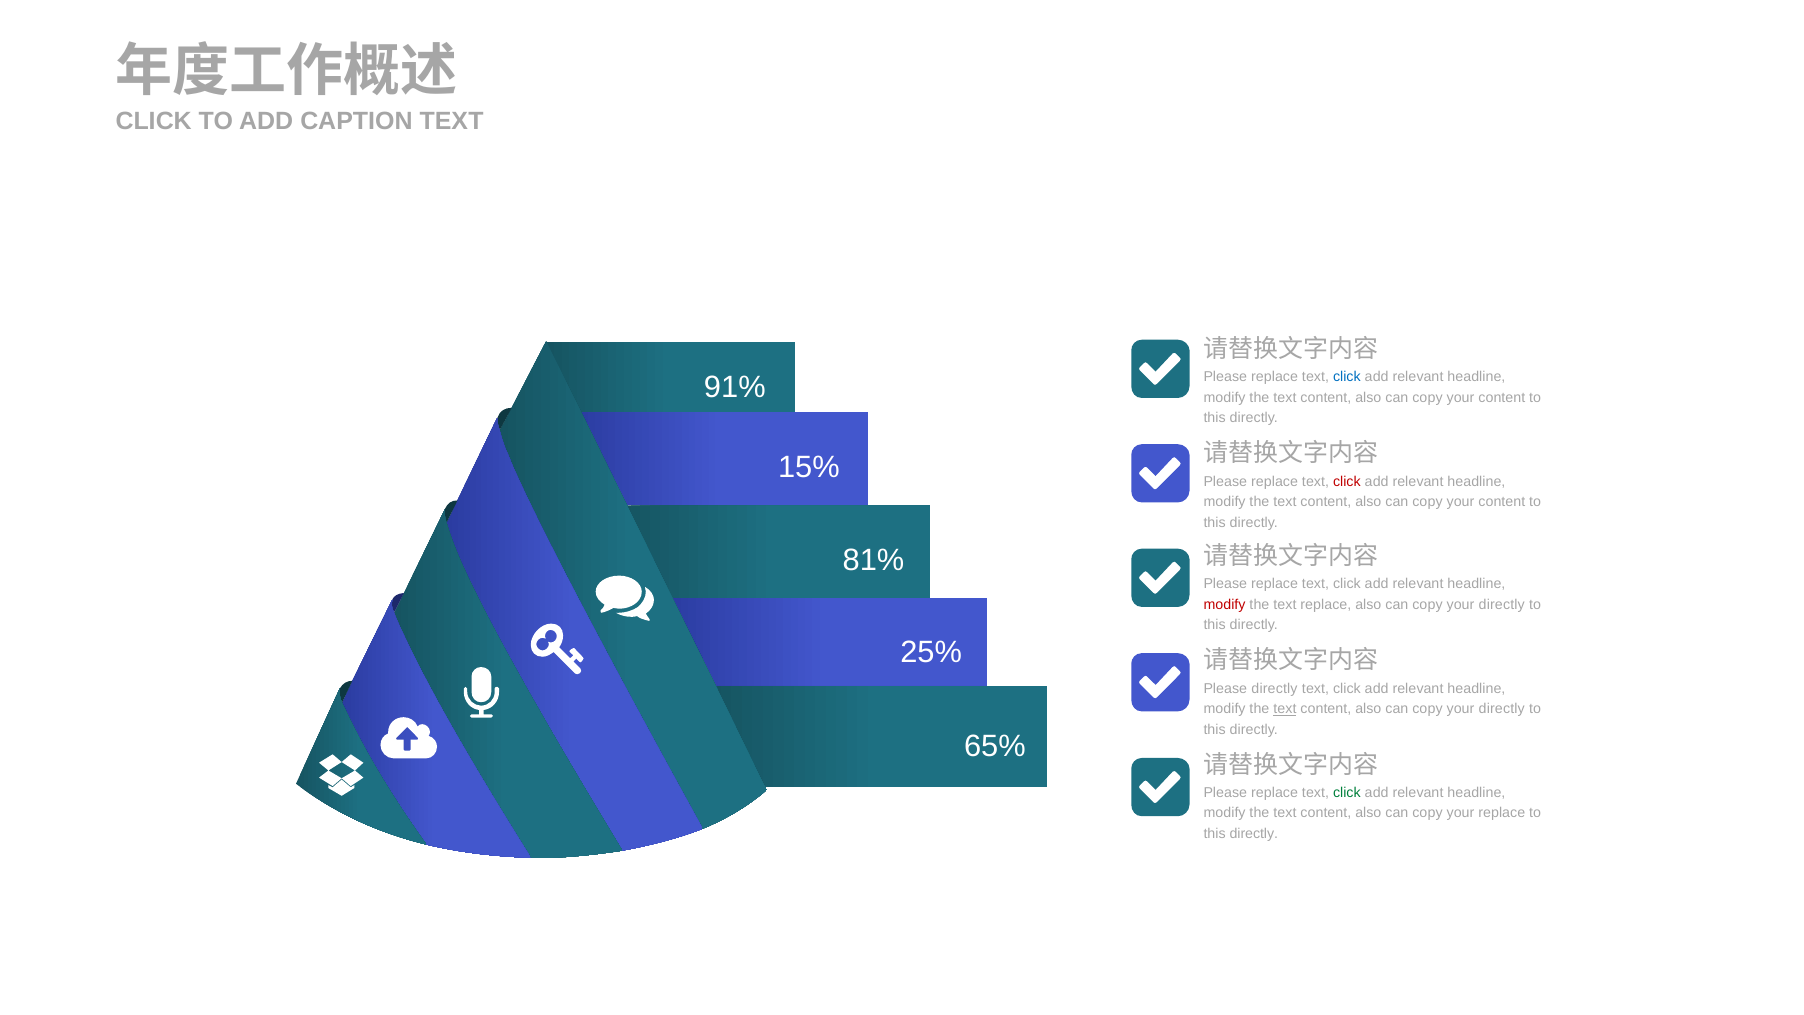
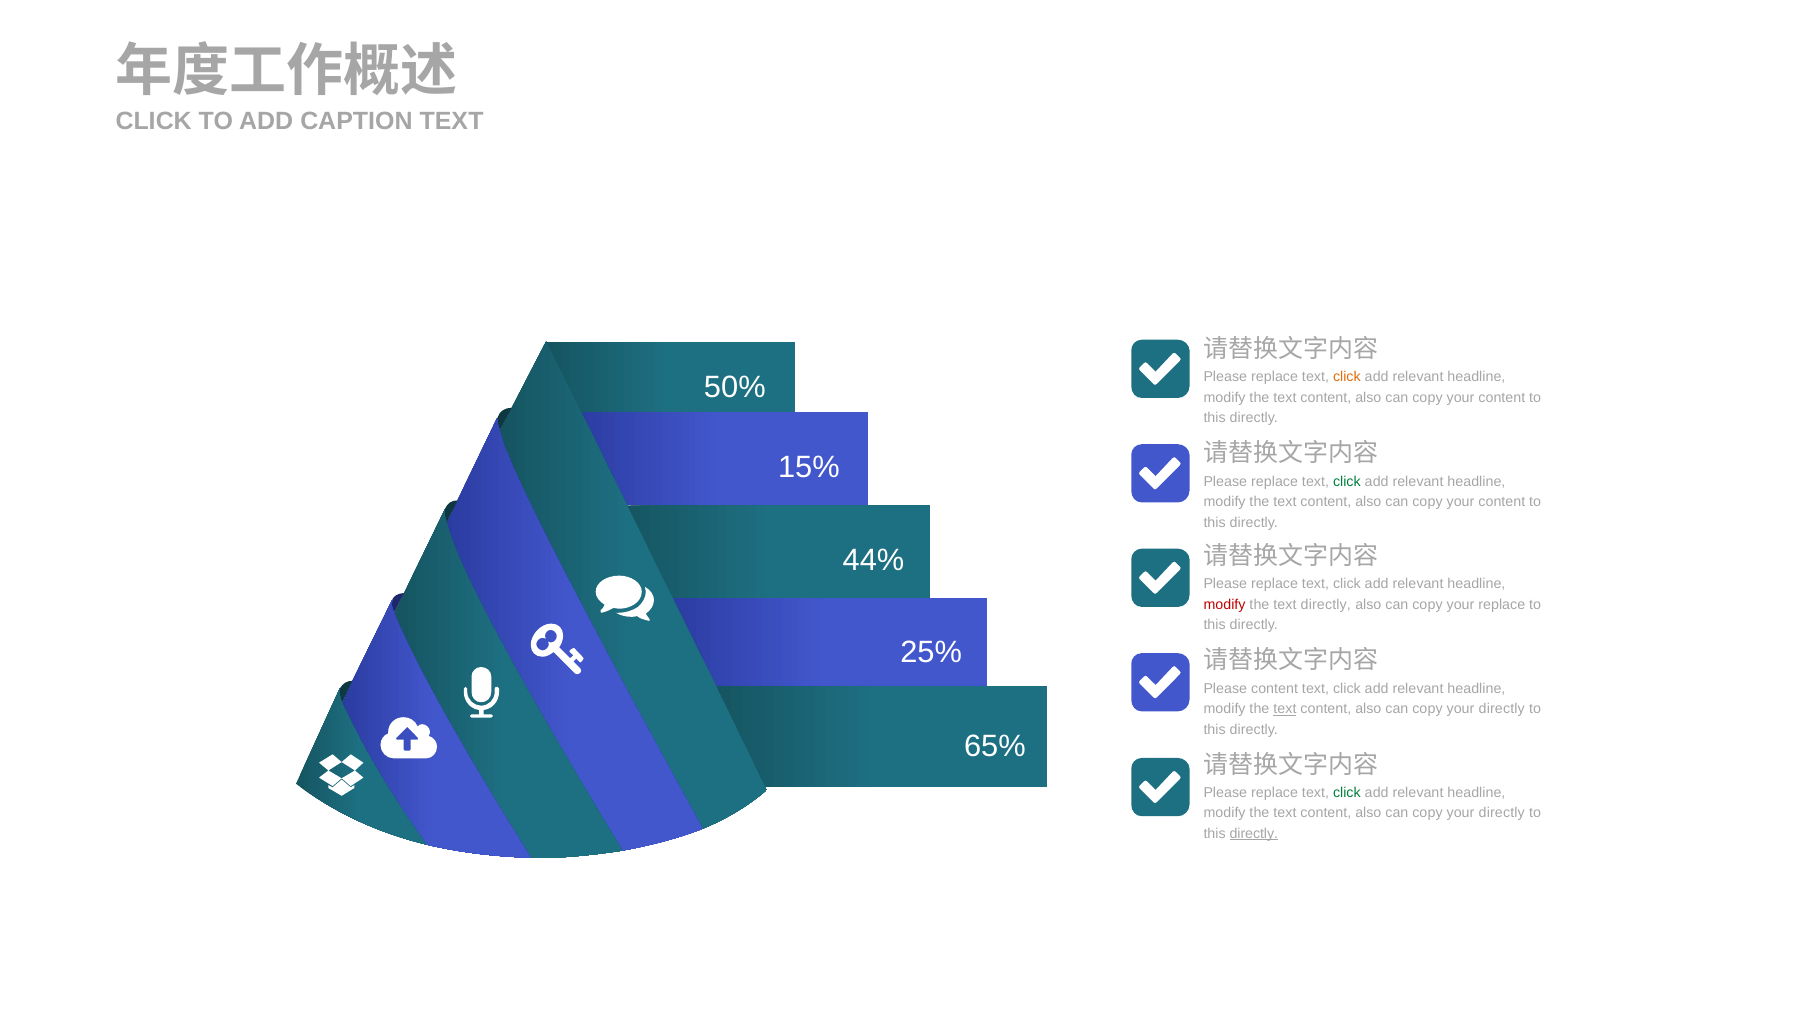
click at (1347, 377) colour: blue -> orange
91%: 91% -> 50%
click at (1347, 481) colour: red -> green
81%: 81% -> 44%
text replace: replace -> directly
directly at (1502, 604): directly -> replace
Please directly: directly -> content
replace at (1502, 813): replace -> directly
directly at (1254, 833) underline: none -> present
